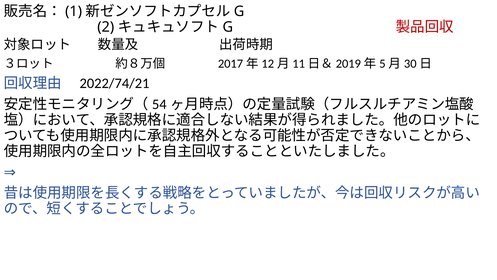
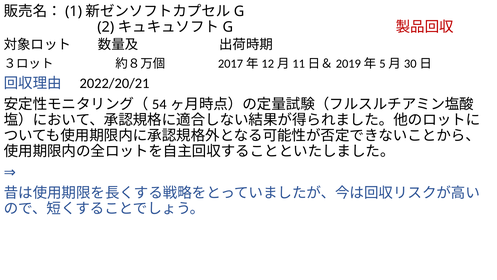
2022/74/21: 2022/74/21 -> 2022/20/21
